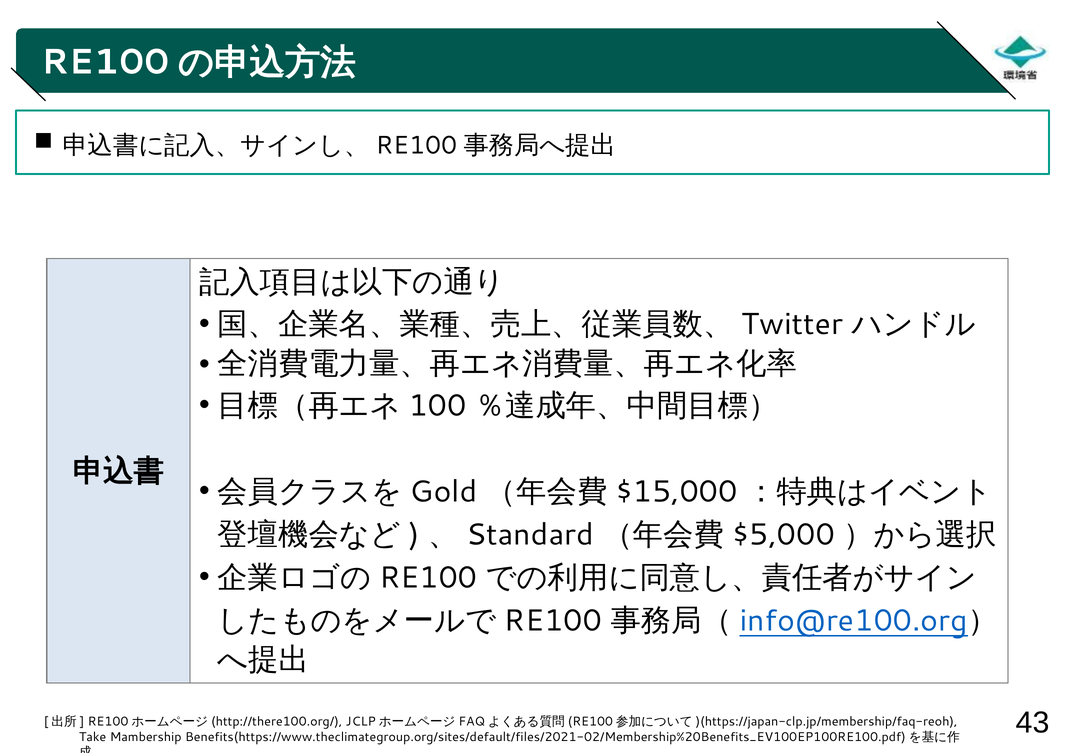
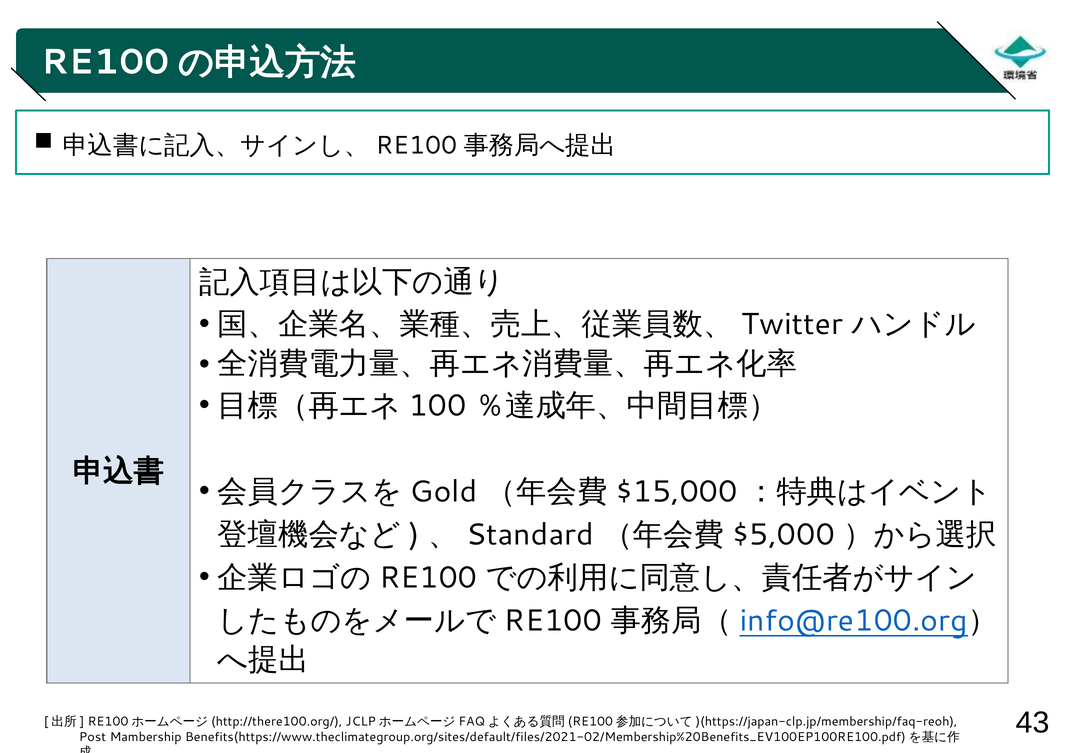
Take: Take -> Post
